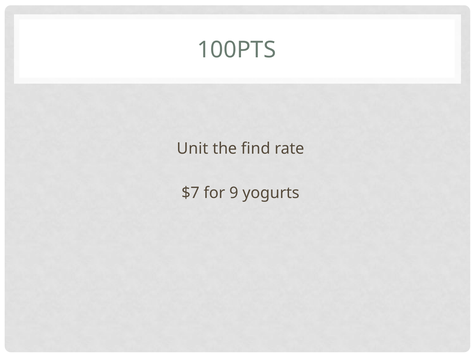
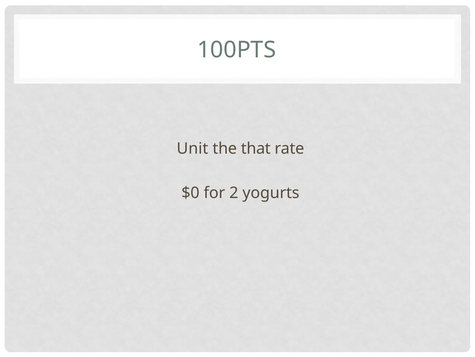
find: find -> that
$7: $7 -> $0
9: 9 -> 2
